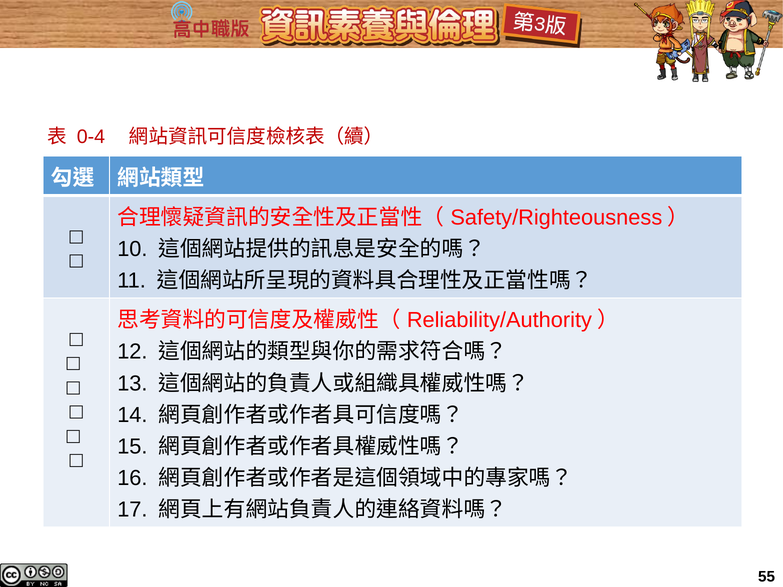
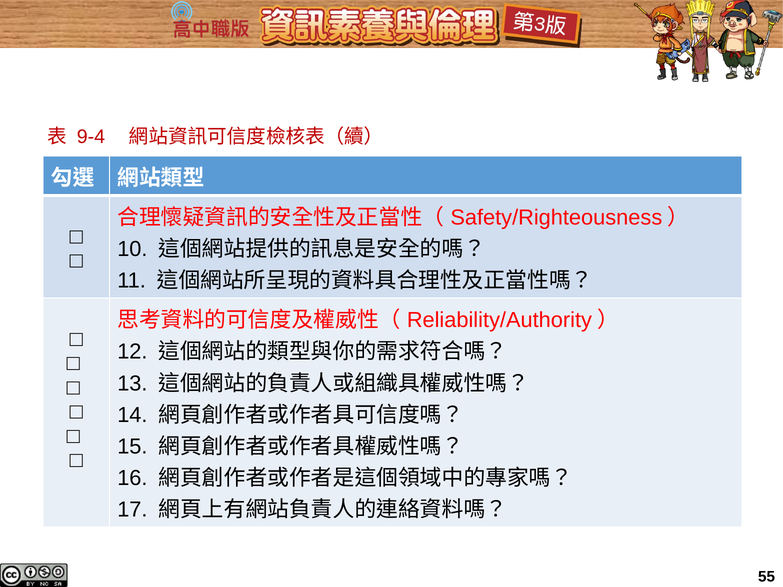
0-4: 0-4 -> 9-4
